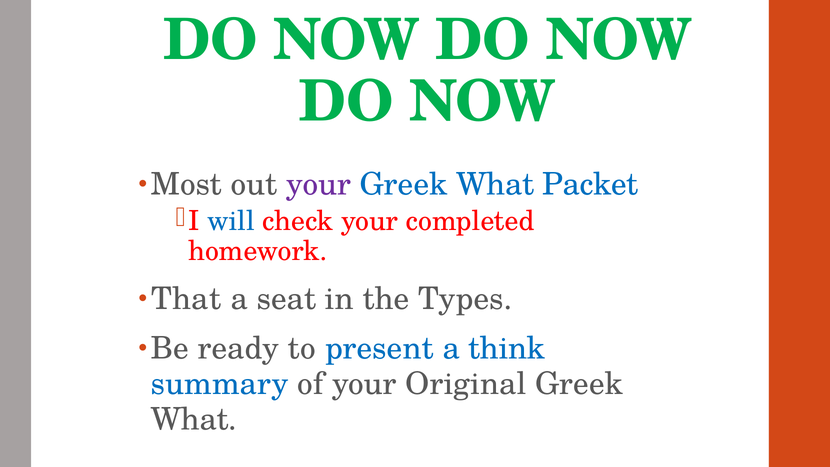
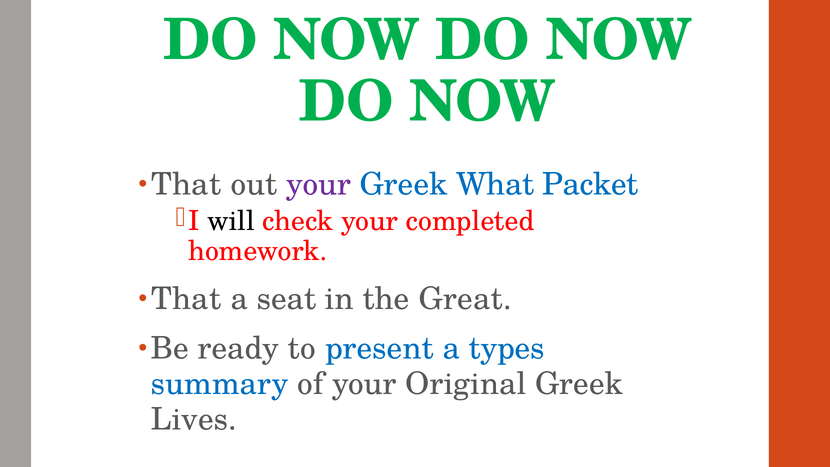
Most at (186, 185): Most -> That
will colour: blue -> black
Types: Types -> Great
think: think -> types
What at (194, 419): What -> Lives
